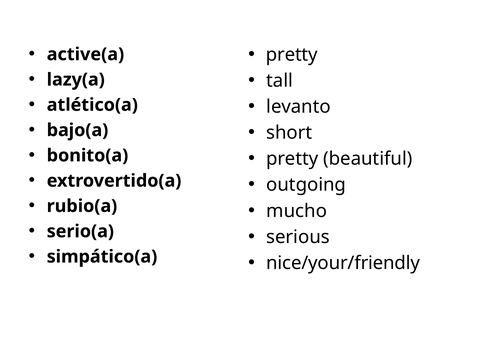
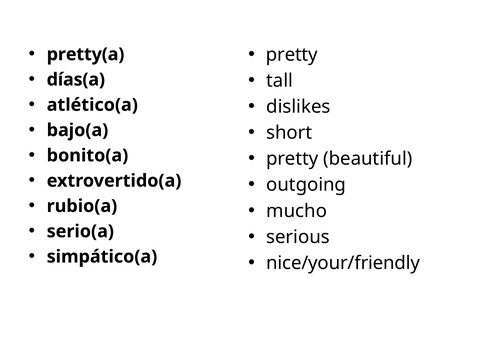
active(a: active(a -> pretty(a
lazy(a: lazy(a -> días(a
levanto: levanto -> dislikes
